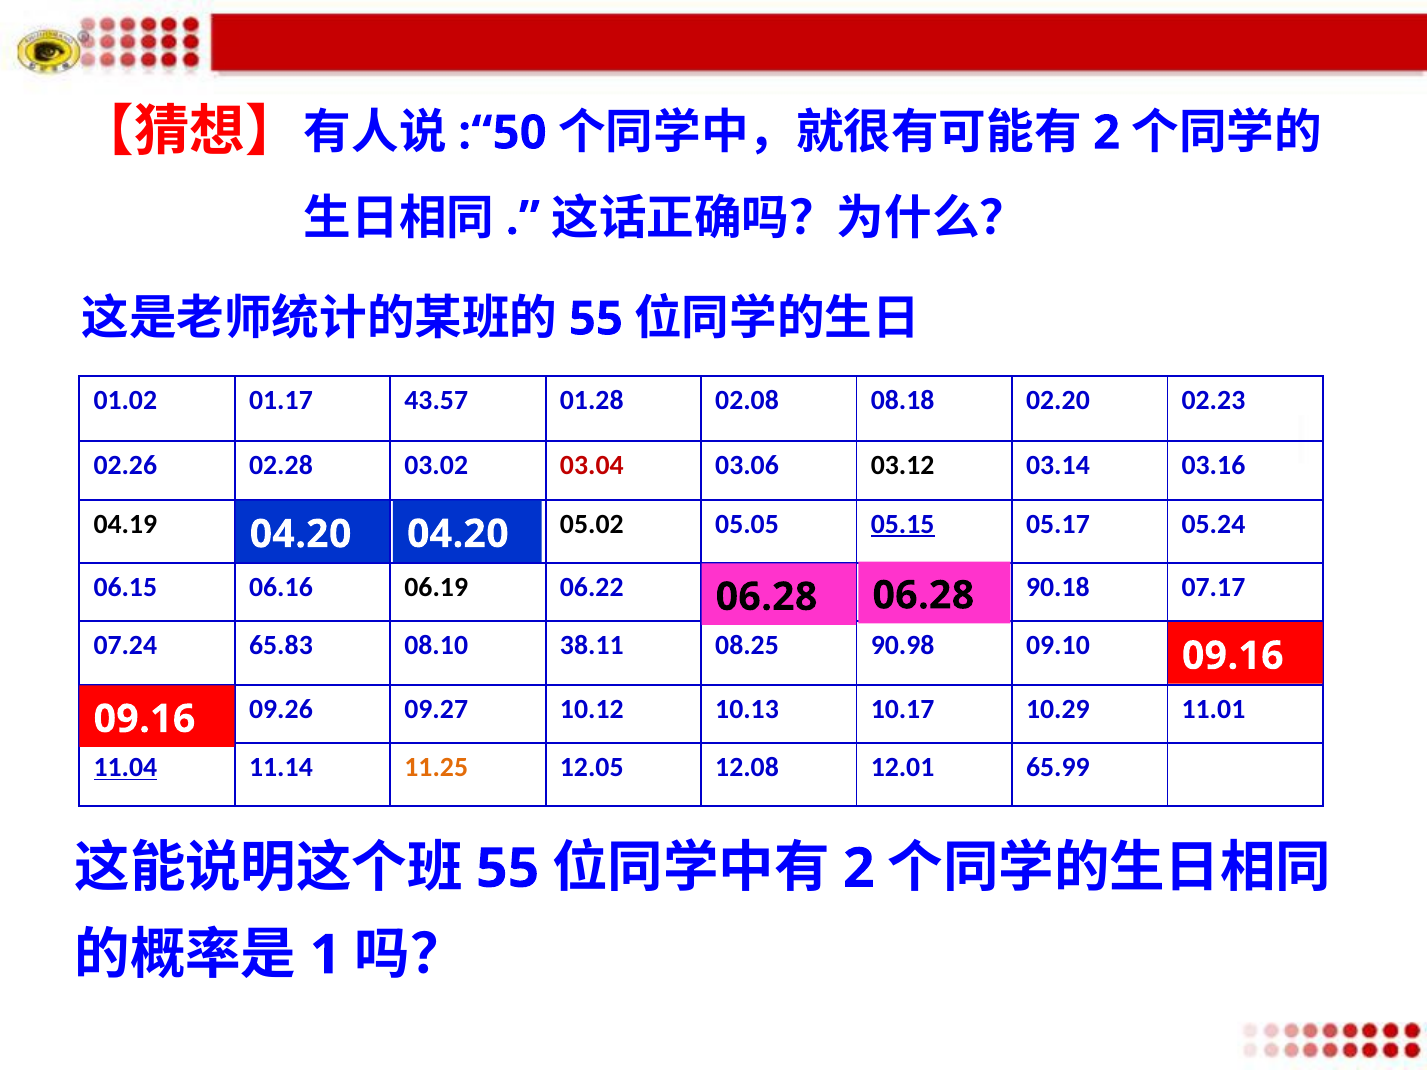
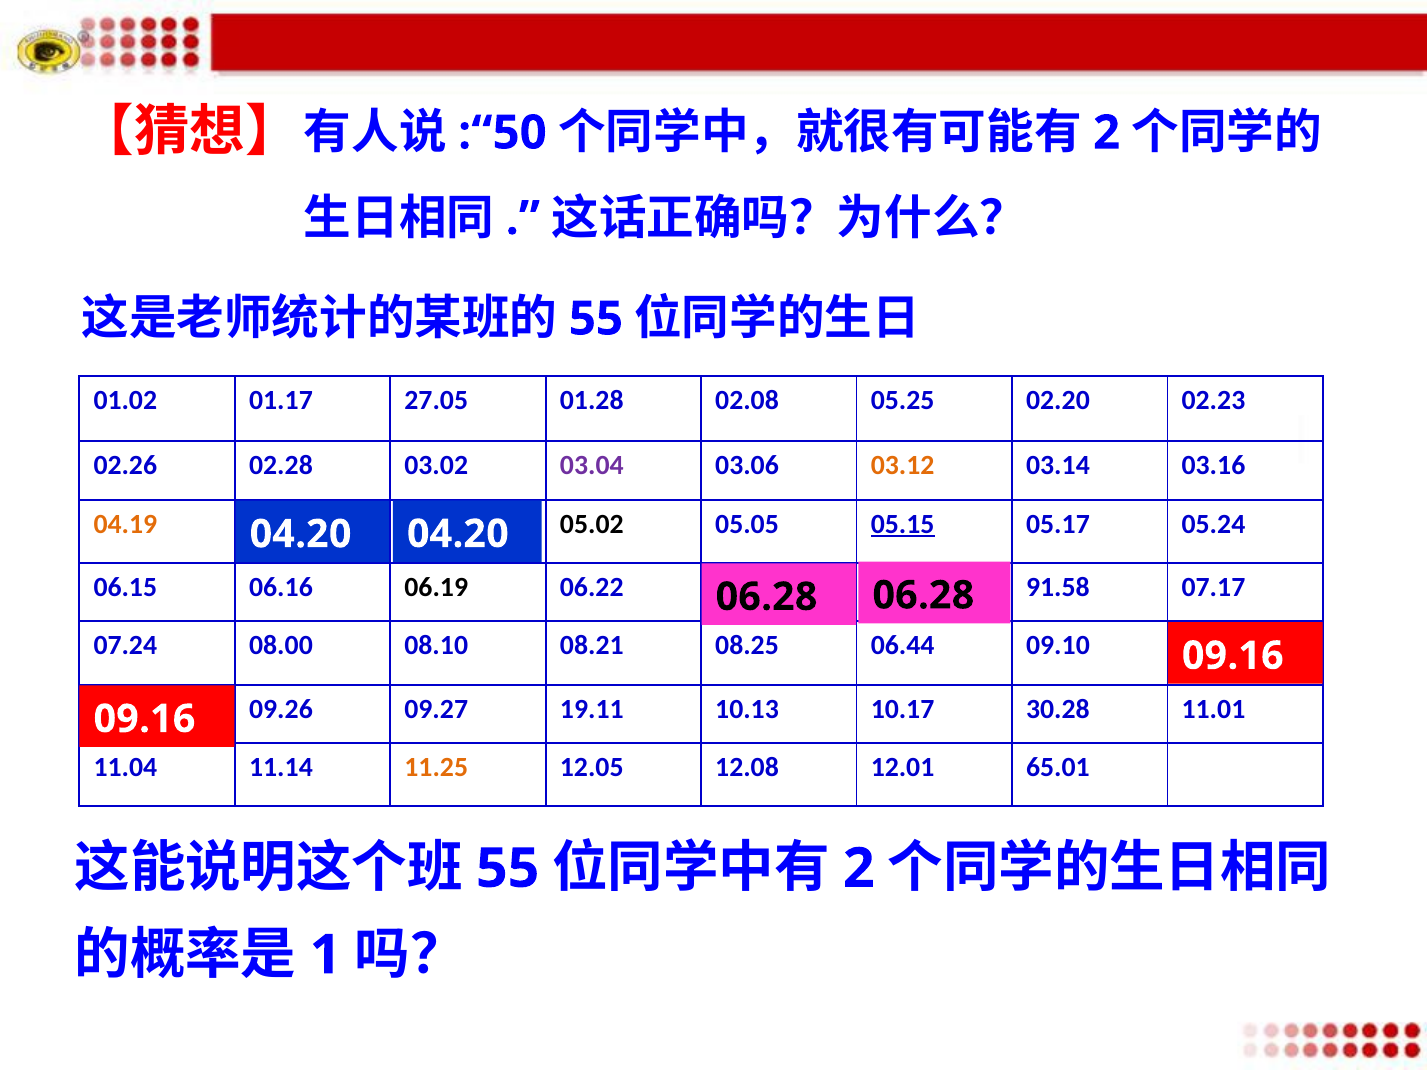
43.57: 43.57 -> 27.05
08.18: 08.18 -> 05.25
03.04 colour: red -> purple
03.12 colour: black -> orange
04.19 colour: black -> orange
90.18: 90.18 -> 91.58
65.83: 65.83 -> 08.00
38.11: 38.11 -> 08.21
90.98: 90.98 -> 06.44
10.12: 10.12 -> 19.11
10.29: 10.29 -> 30.28
11.04 underline: present -> none
65.99: 65.99 -> 65.01
